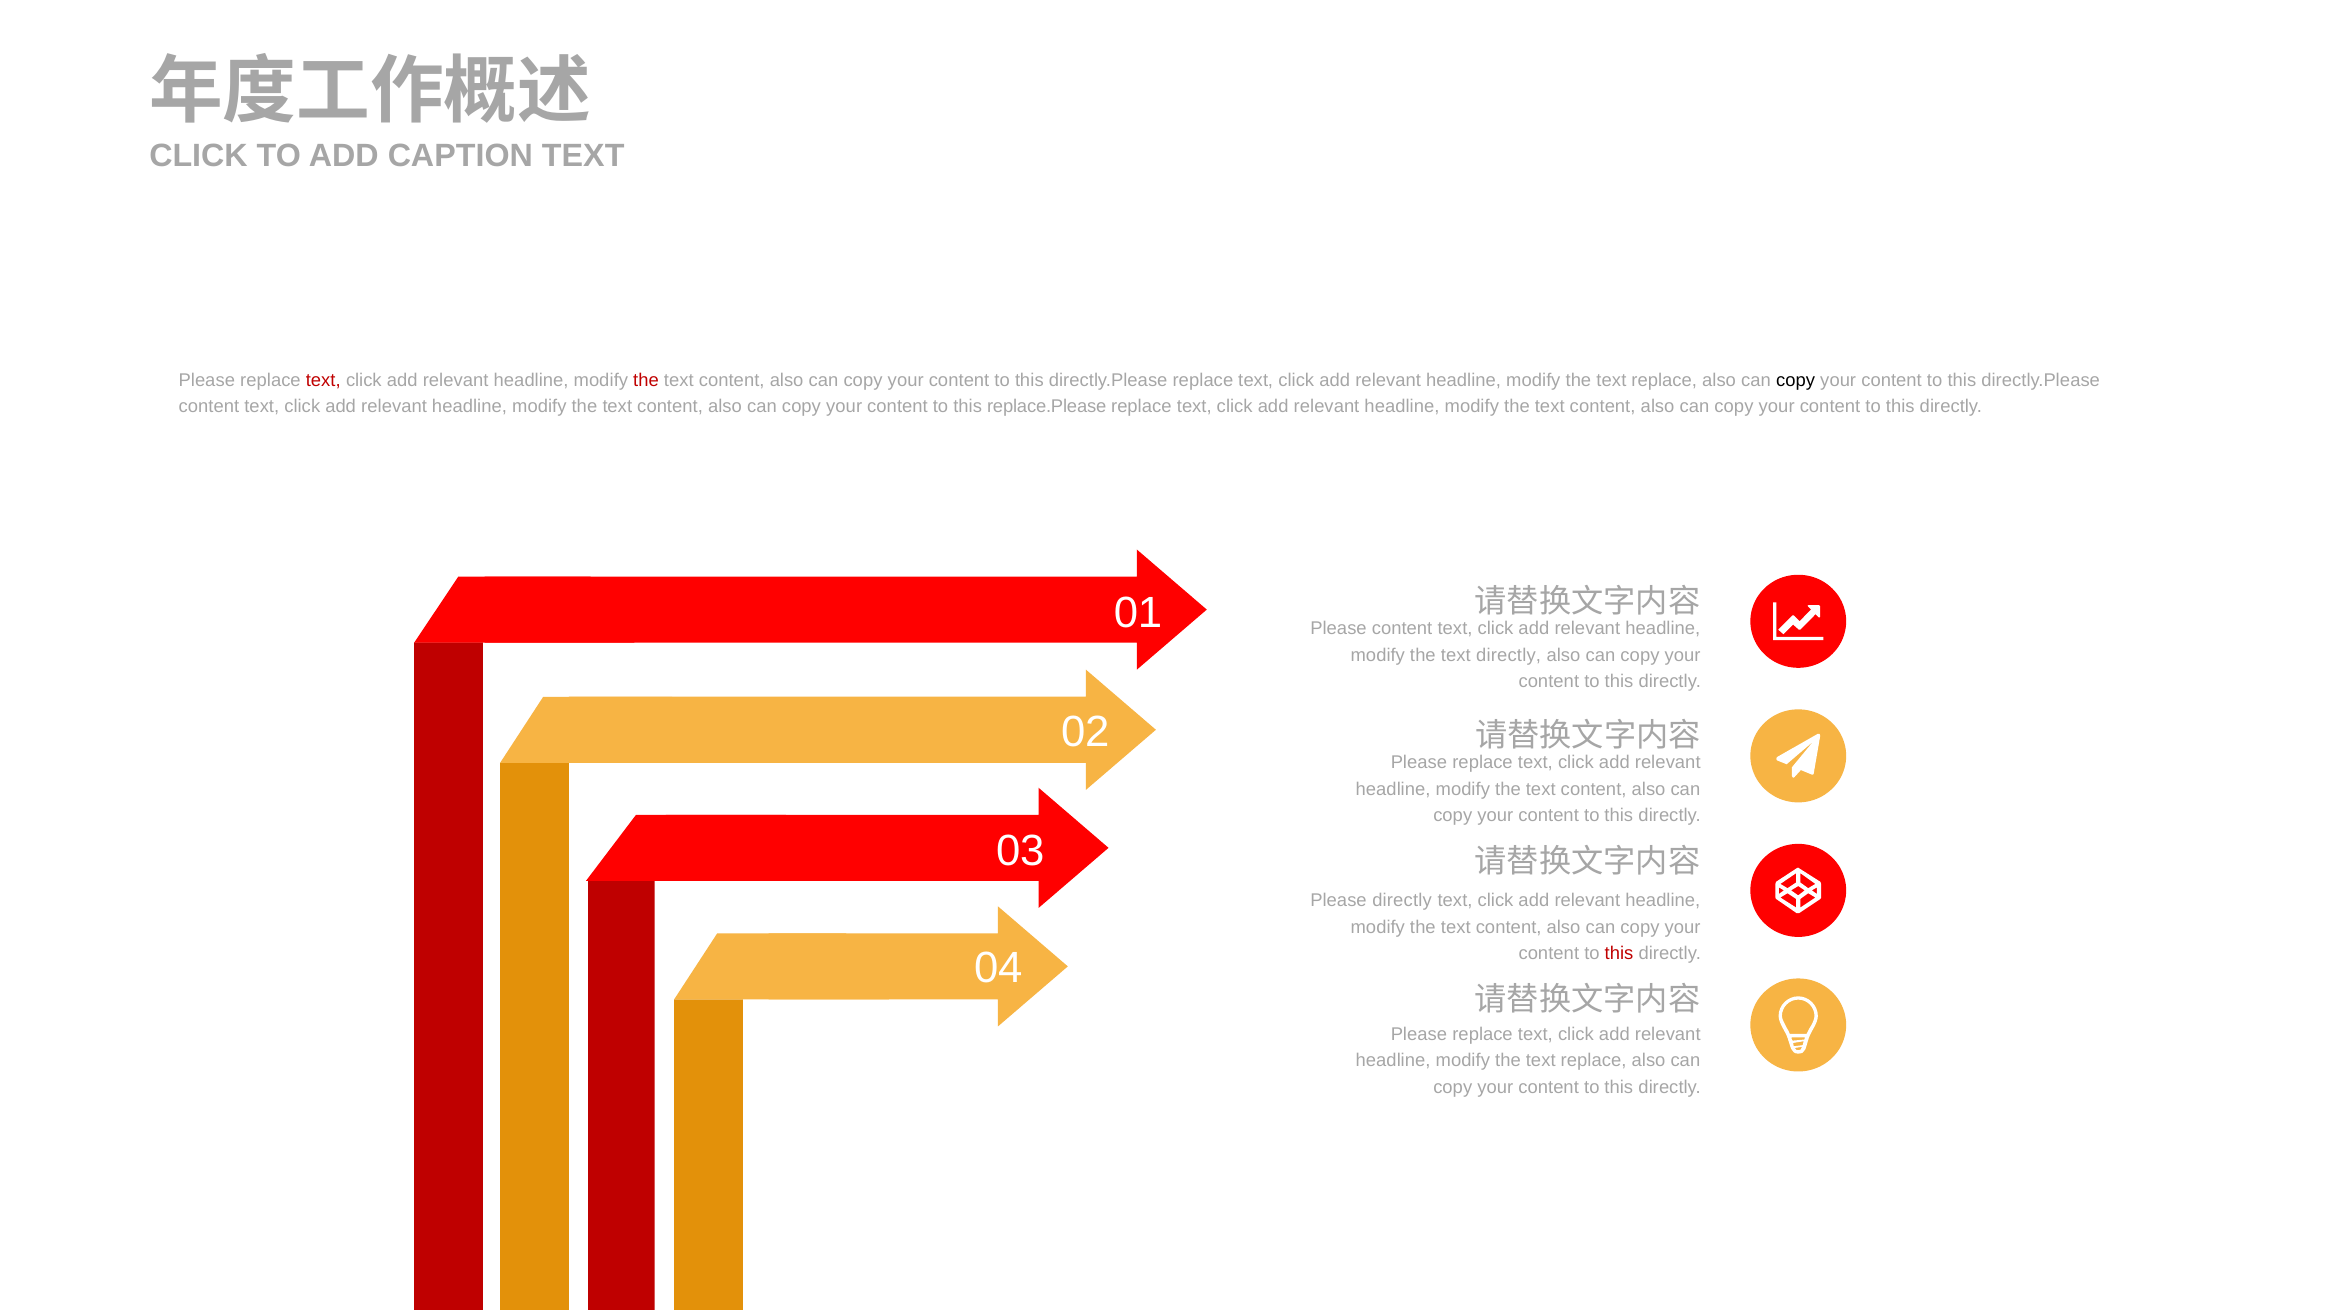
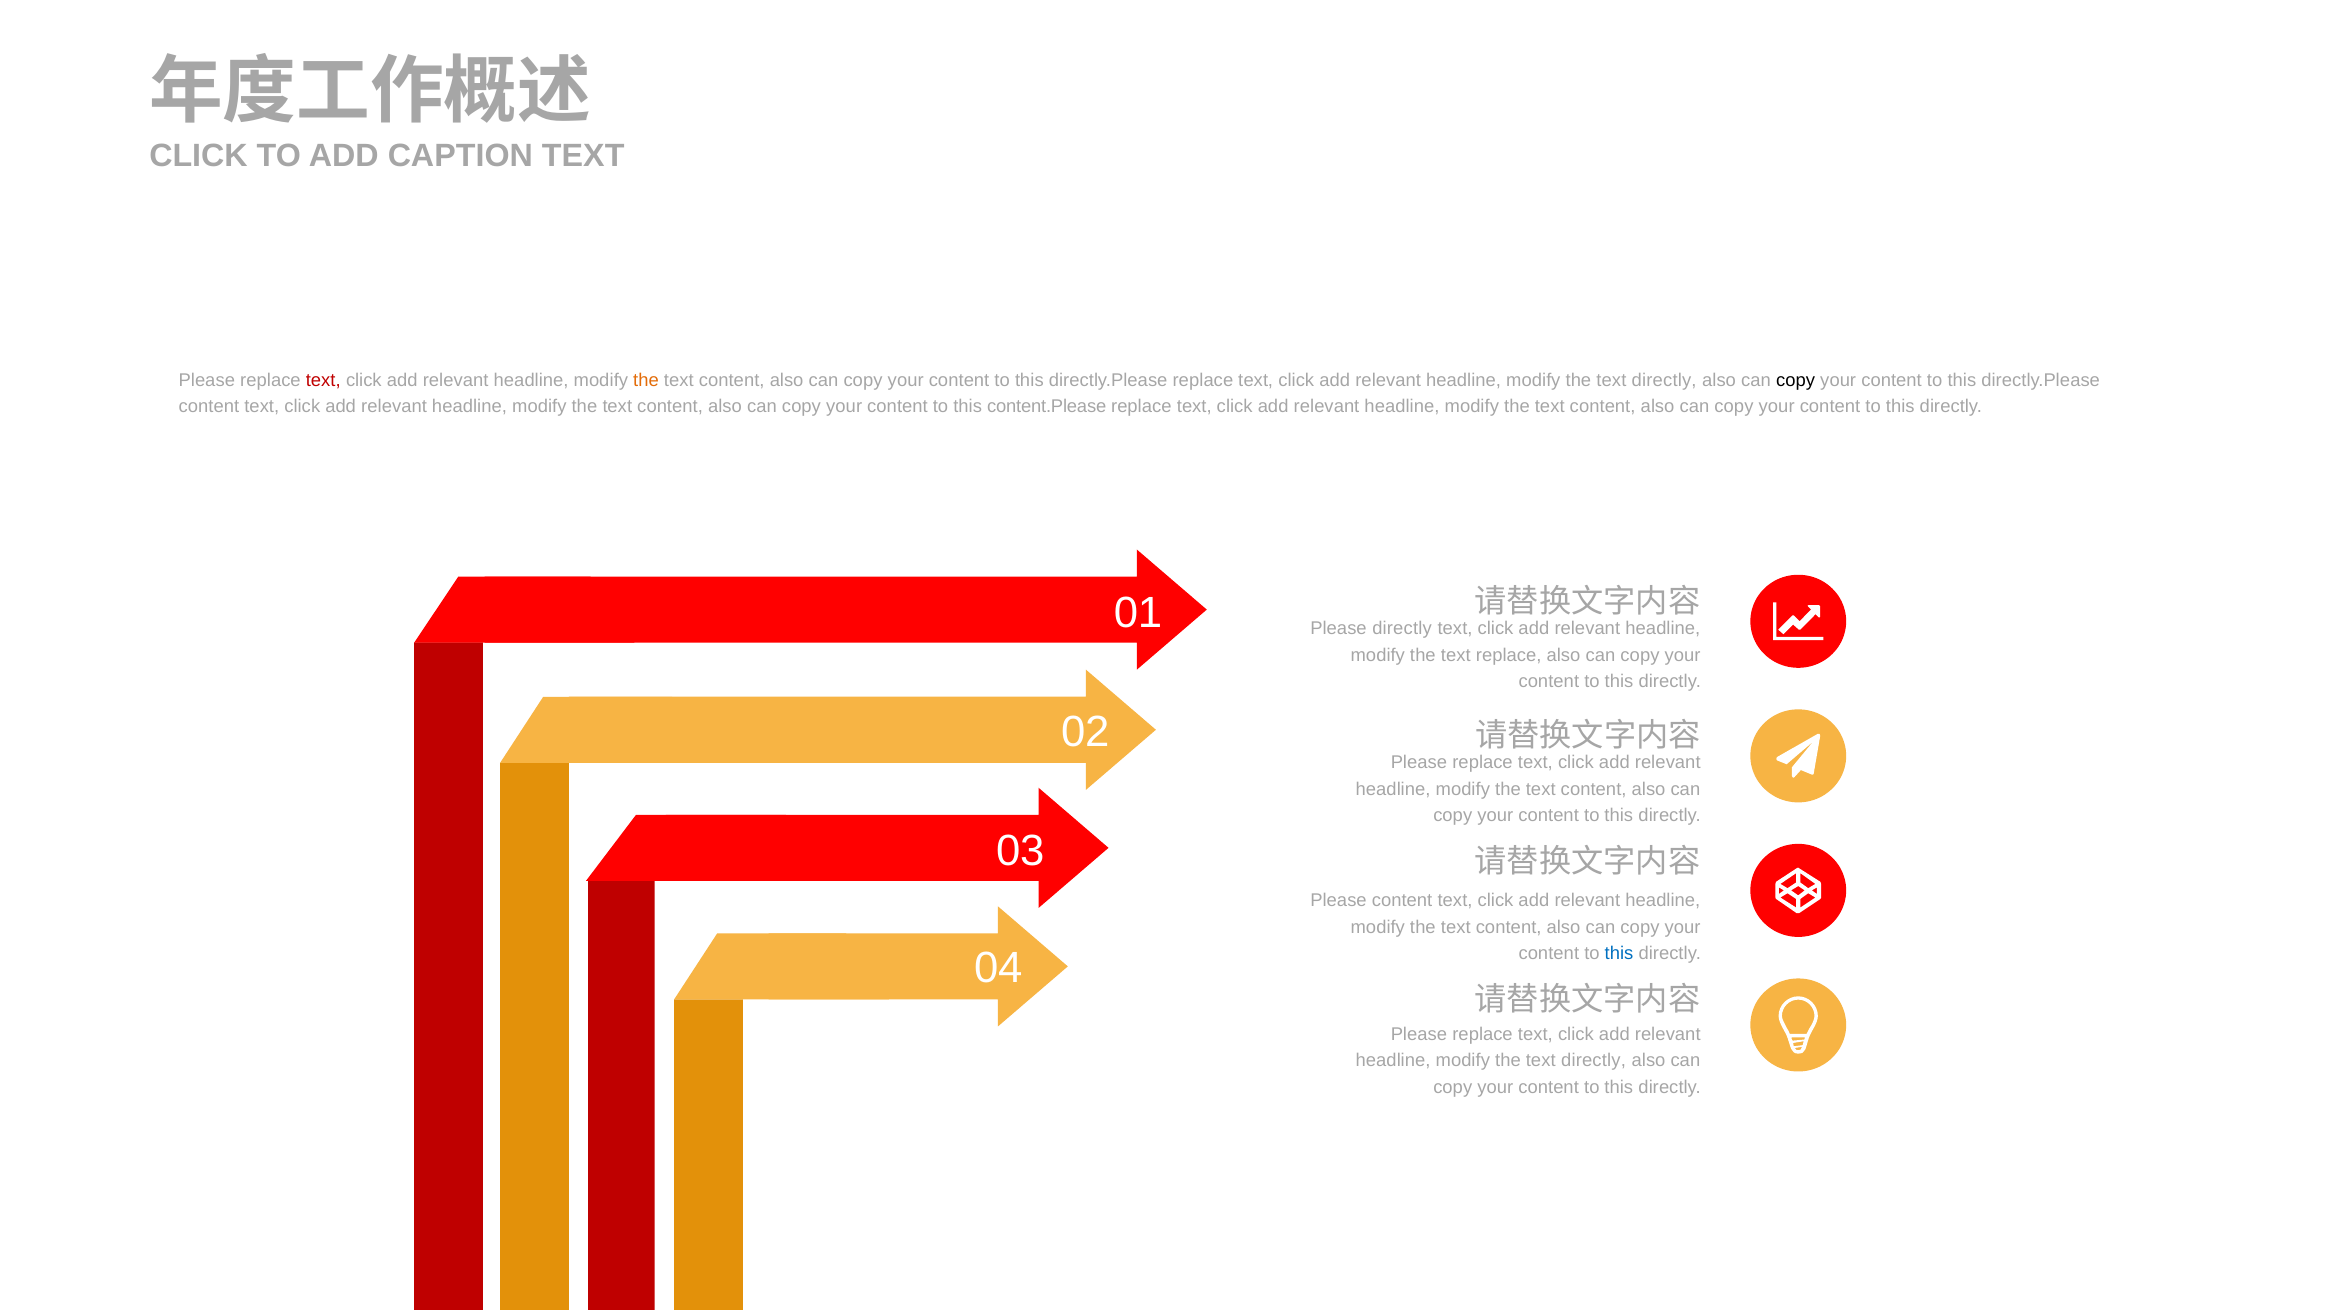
the at (646, 380) colour: red -> orange
replace at (1664, 380): replace -> directly
replace.Please: replace.Please -> content.Please
Please content: content -> directly
text directly: directly -> replace
Please directly: directly -> content
this at (1619, 954) colour: red -> blue
replace at (1594, 1061): replace -> directly
